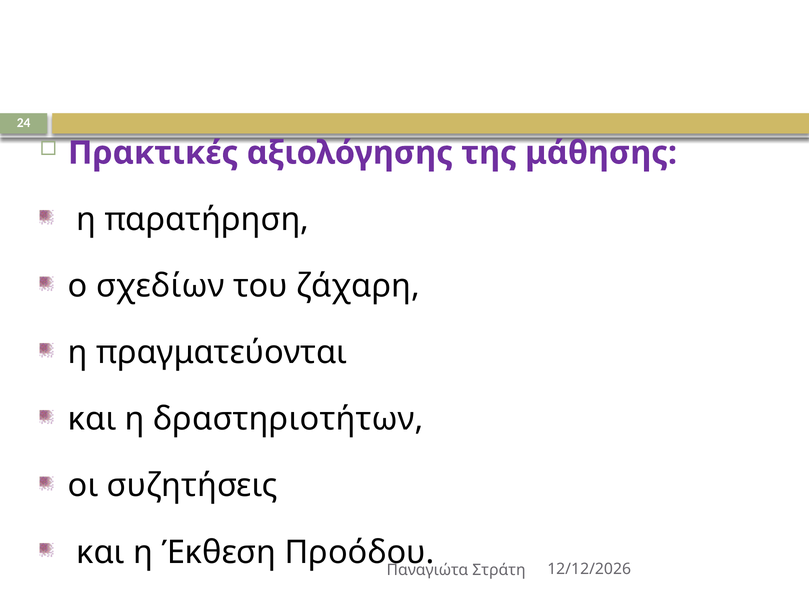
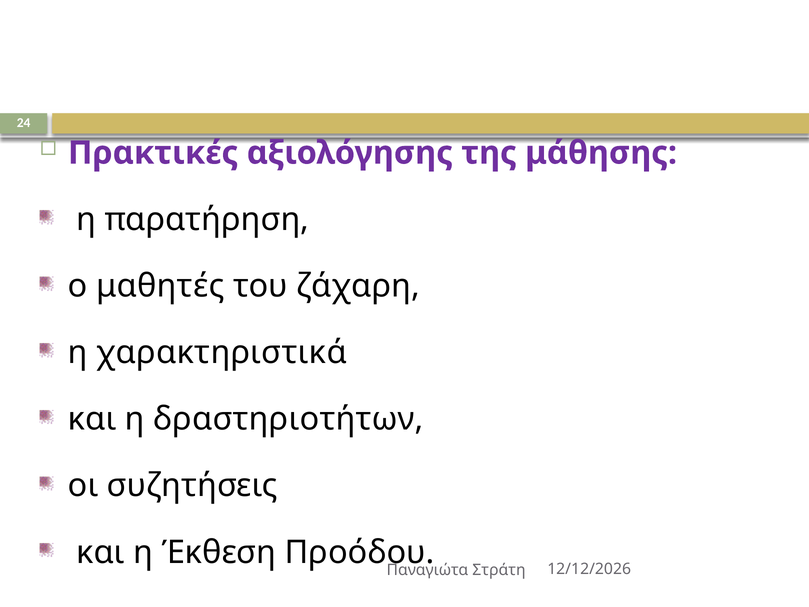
σχεδίων: σχεδίων -> μαθητές
πραγματεύονται: πραγματεύονται -> χαρακτηριστικά
